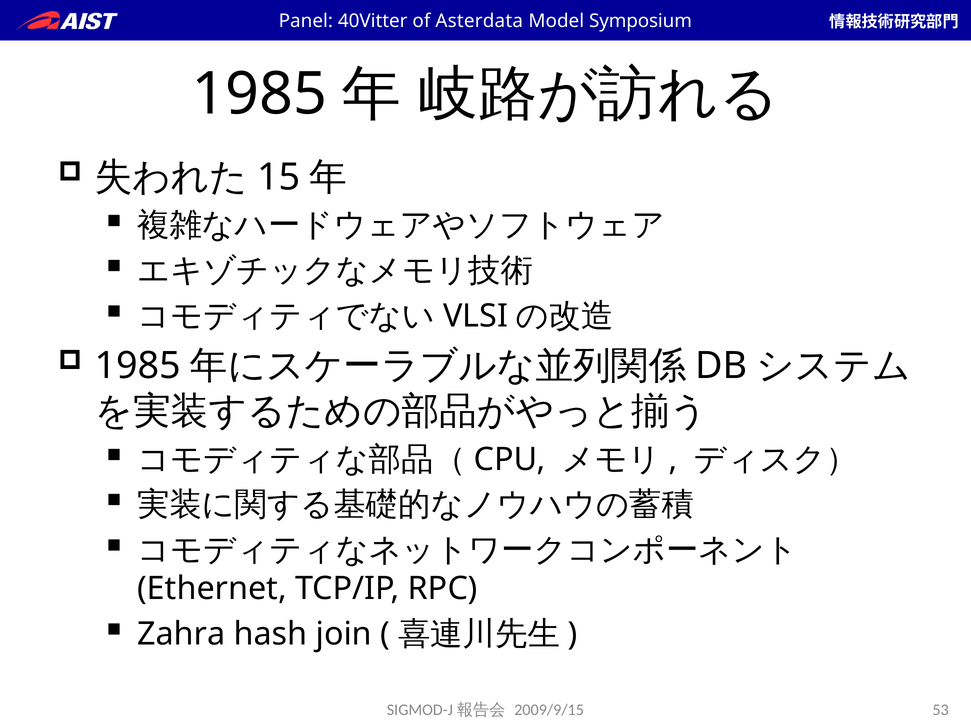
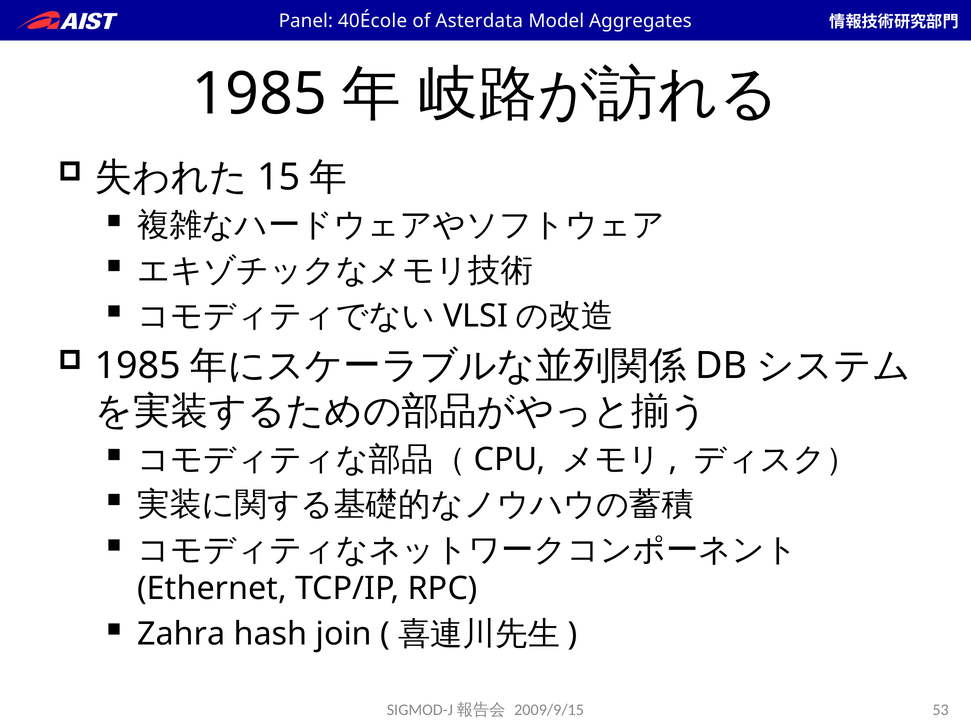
40Vitter: 40Vitter -> 40École
Symposium: Symposium -> Aggregates
